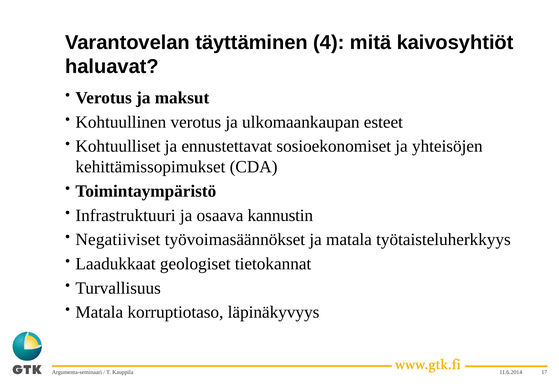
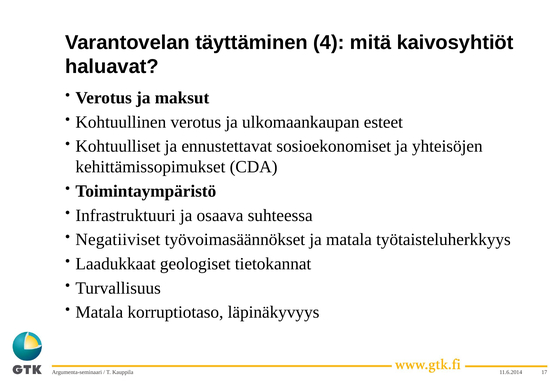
kannustin: kannustin -> suhteessa
